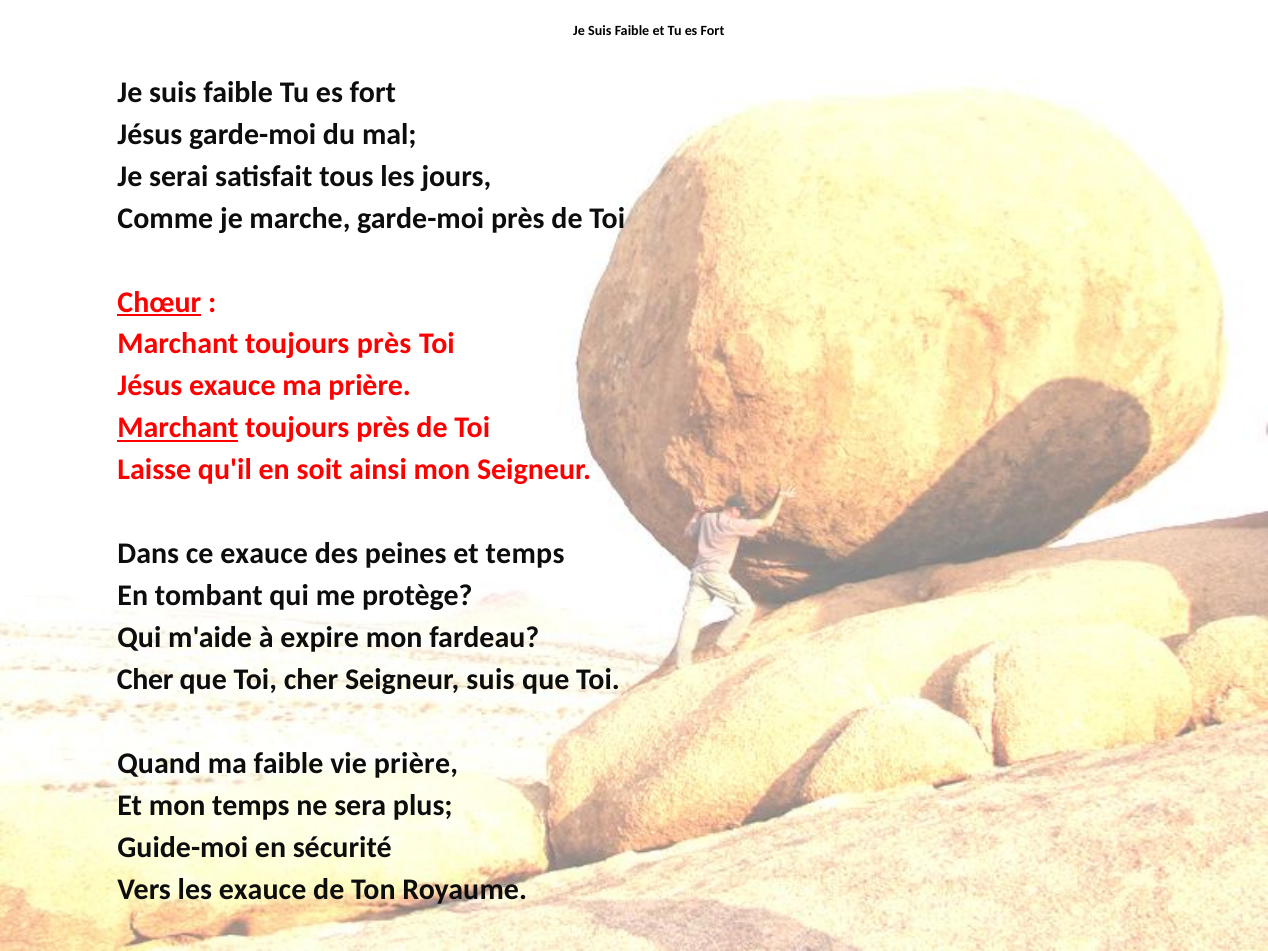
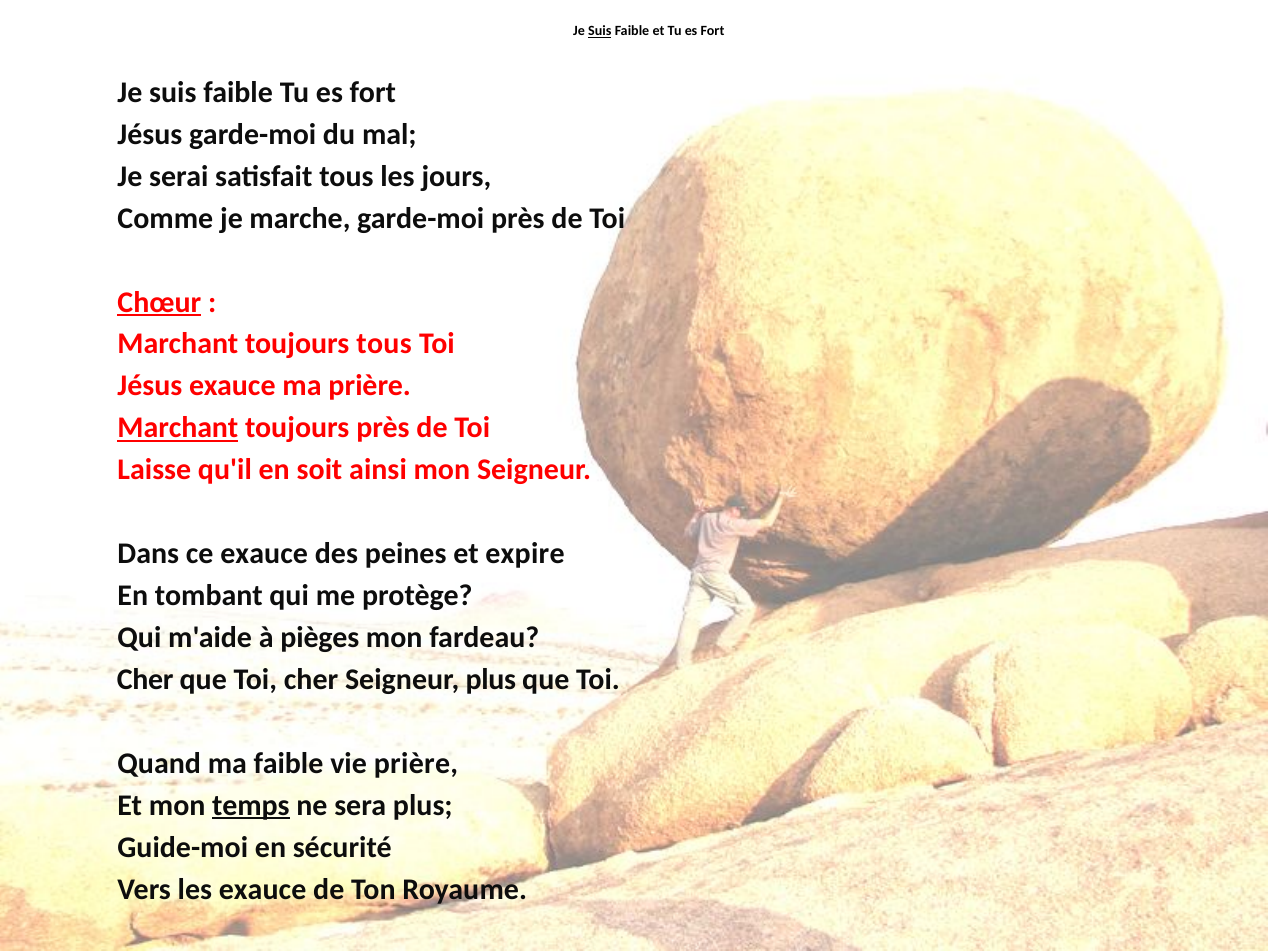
Suis at (600, 31) underline: none -> present
près at (384, 344): près -> tous
et temps: temps -> expire
expire: expire -> pièges
Seigneur suis: suis -> plus
temps at (251, 805) underline: none -> present
